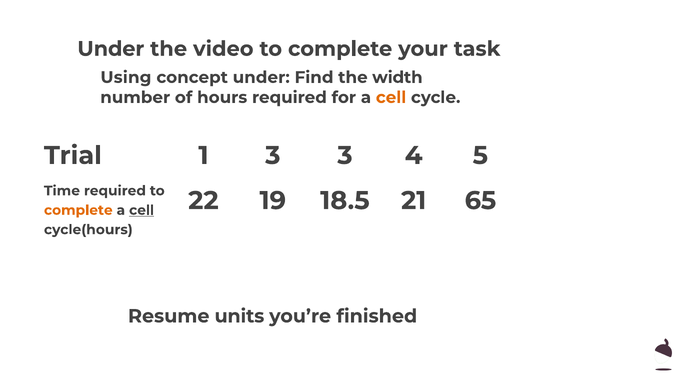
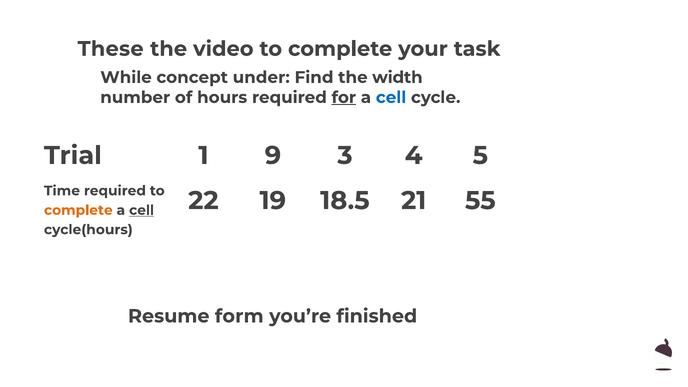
Under at (111, 49): Under -> These
Using: Using -> While
for underline: none -> present
cell at (391, 97) colour: orange -> blue
1 3: 3 -> 9
65: 65 -> 55
units: units -> form
